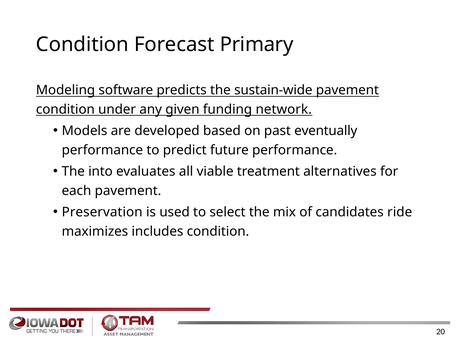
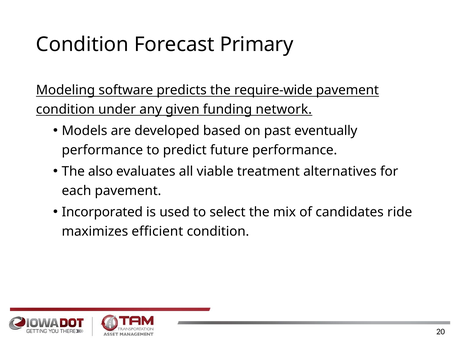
sustain-wide: sustain-wide -> require-wide
into: into -> also
Preservation: Preservation -> Incorporated
includes: includes -> efficient
